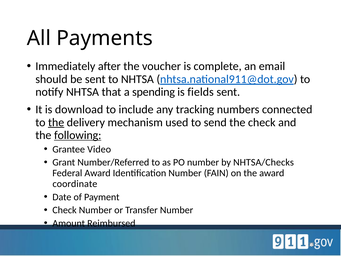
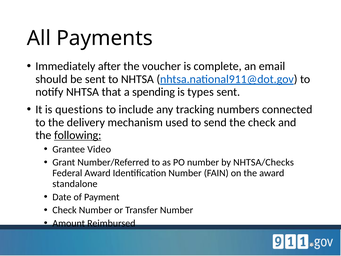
fields: fields -> types
download: download -> questions
the at (56, 122) underline: present -> none
coordinate: coordinate -> standalone
